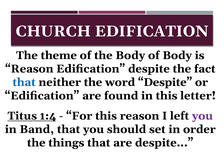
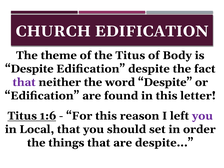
the Body: Body -> Titus
Reason at (29, 69): Reason -> Despite
that at (24, 82) colour: blue -> purple
1:4: 1:4 -> 1:6
Band: Band -> Local
